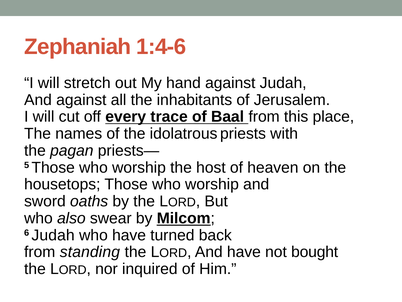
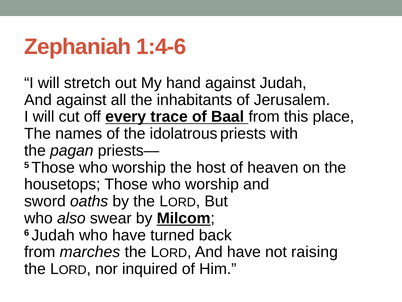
standing: standing -> marches
bought: bought -> raising
